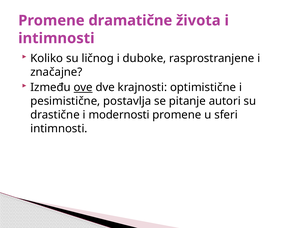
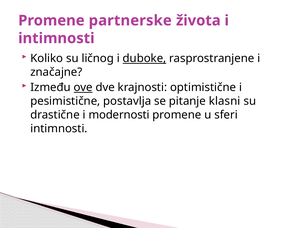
dramatične: dramatične -> partnerske
duboke underline: none -> present
autori: autori -> klasni
